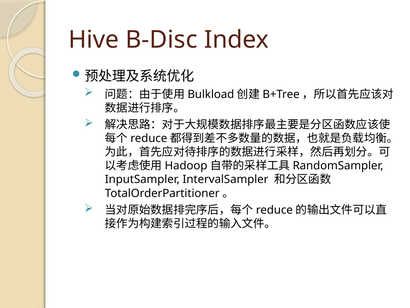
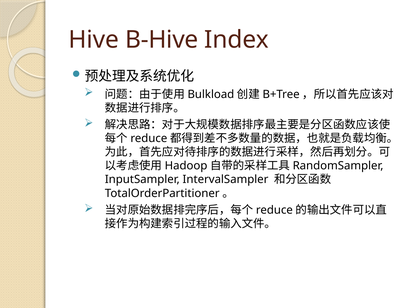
B-Disc: B-Disc -> B-Hive
